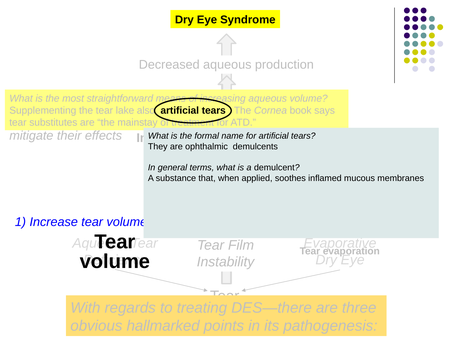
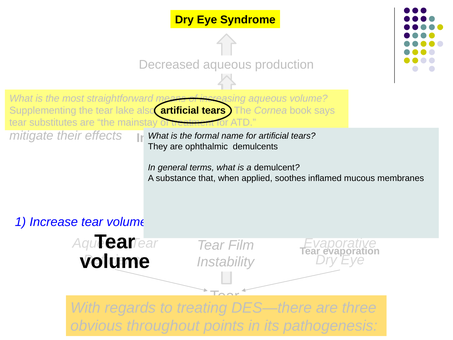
hallmarked: hallmarked -> throughout
